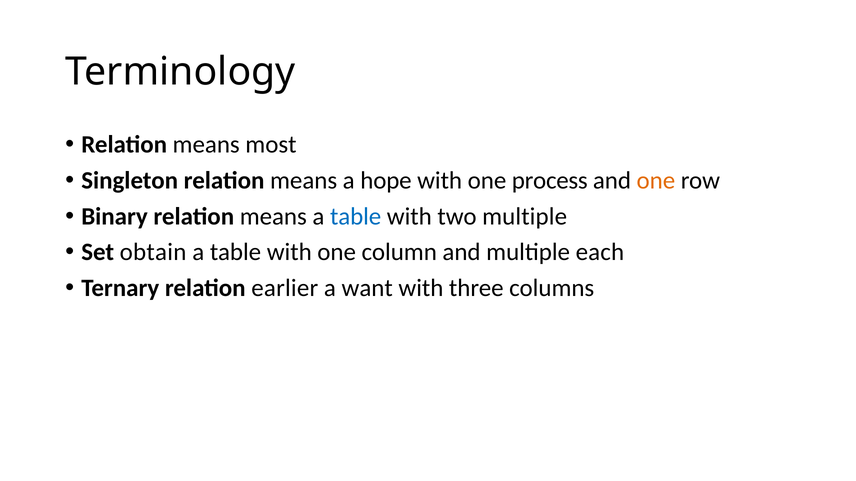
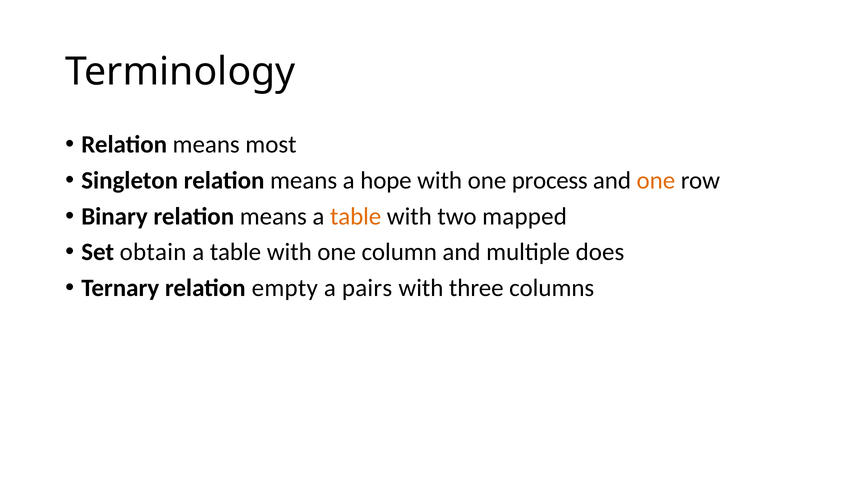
table at (356, 217) colour: blue -> orange
two multiple: multiple -> mapped
each: each -> does
earlier: earlier -> empty
want: want -> pairs
